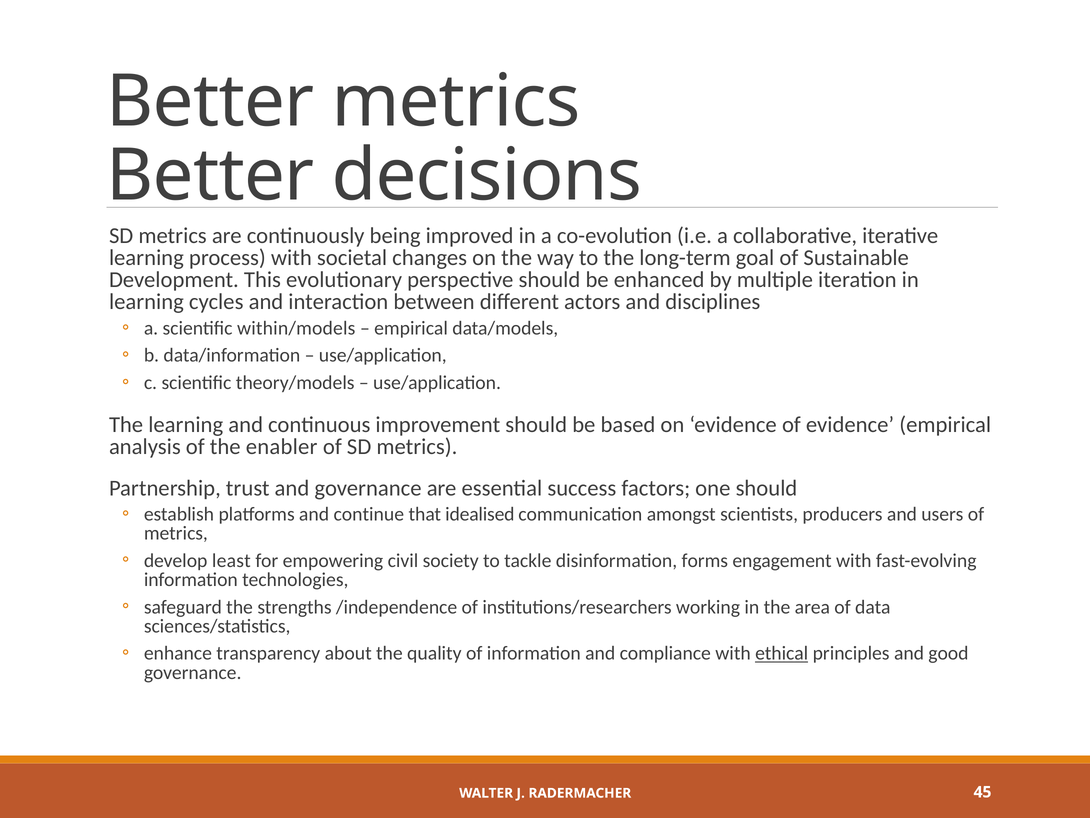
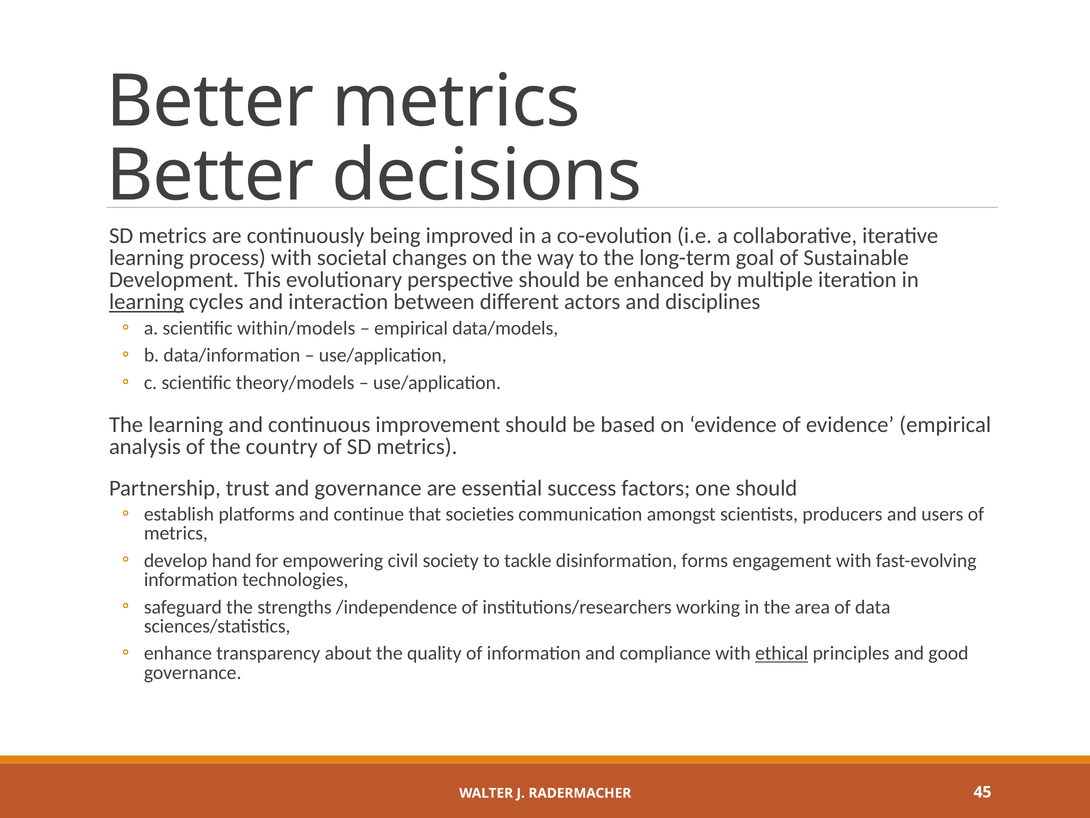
learning at (146, 302) underline: none -> present
enabler: enabler -> country
idealised: idealised -> societies
least: least -> hand
